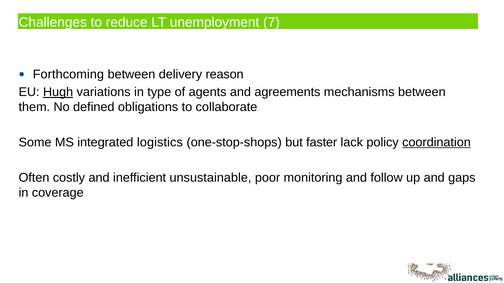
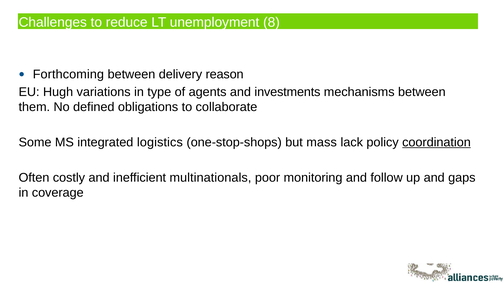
7: 7 -> 8
Hugh underline: present -> none
agreements: agreements -> investments
faster: faster -> mass
unsustainable: unsustainable -> multinationals
